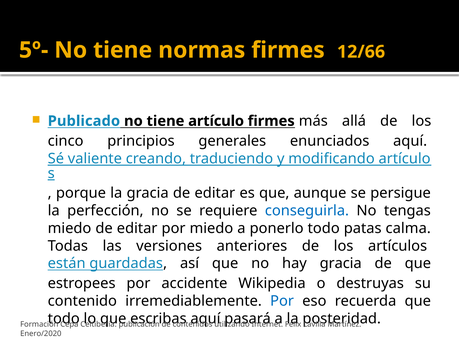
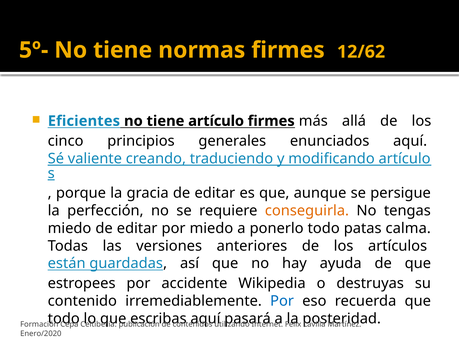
12/66: 12/66 -> 12/62
Publicado: Publicado -> Eficientes
conseguirla colour: blue -> orange
hay gracia: gracia -> ayuda
